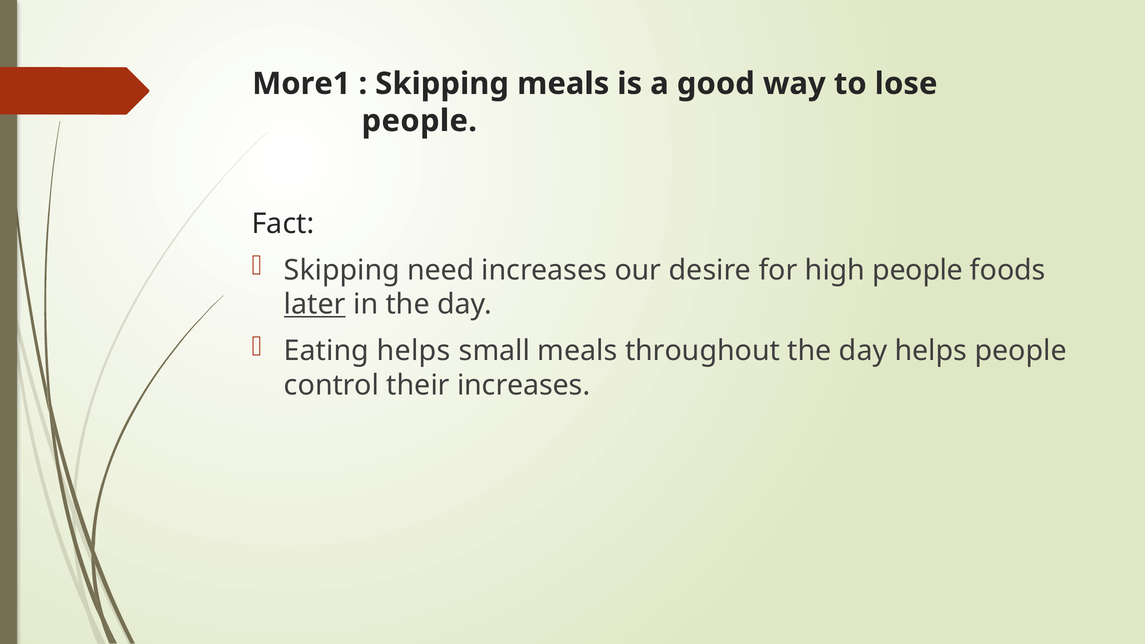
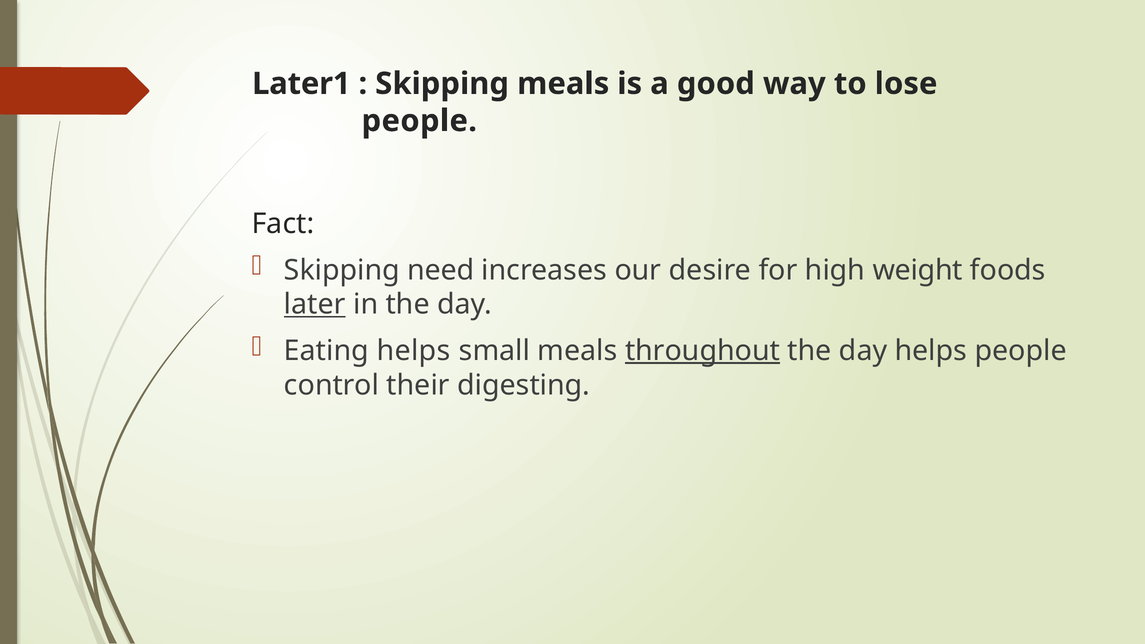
More1: More1 -> Later1
high people: people -> weight
throughout underline: none -> present
their increases: increases -> digesting
